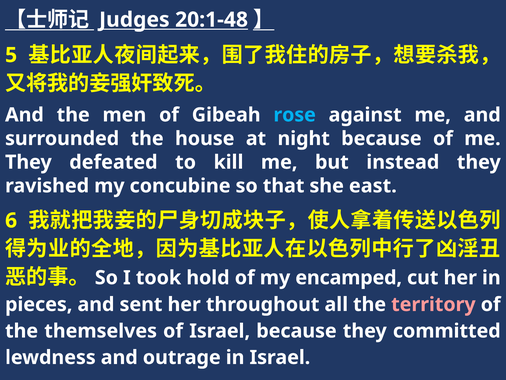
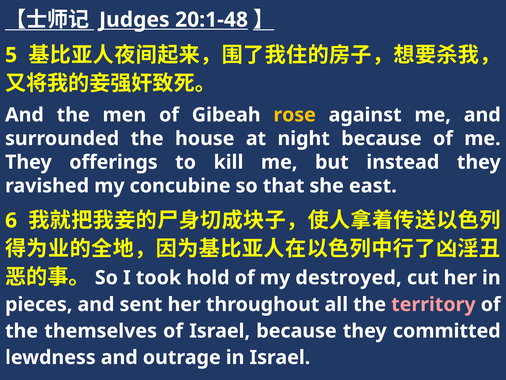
rose colour: light blue -> yellow
defeated: defeated -> offerings
encamped: encamped -> destroyed
